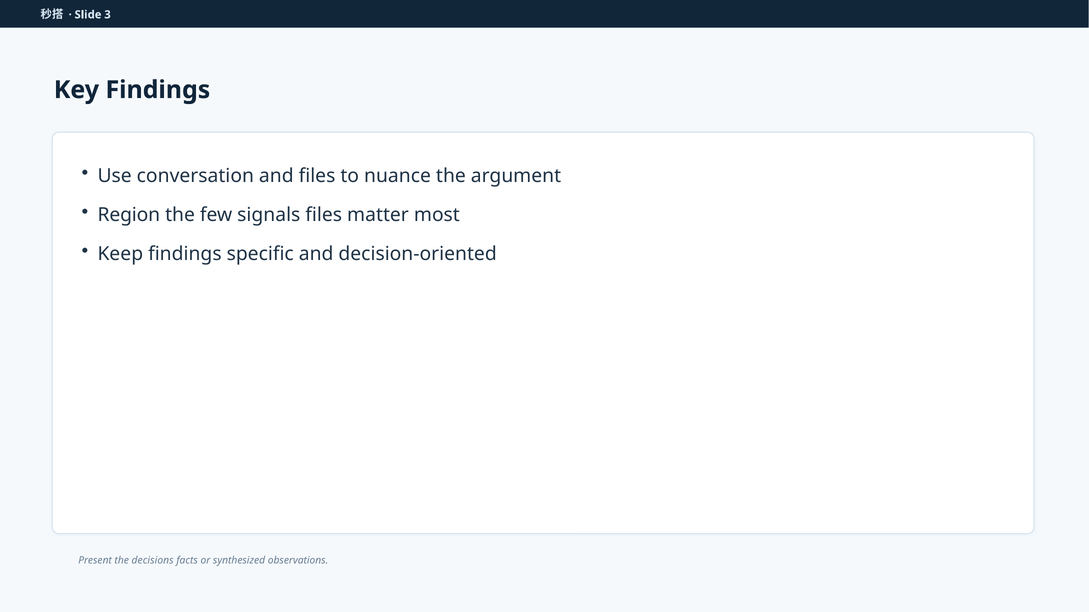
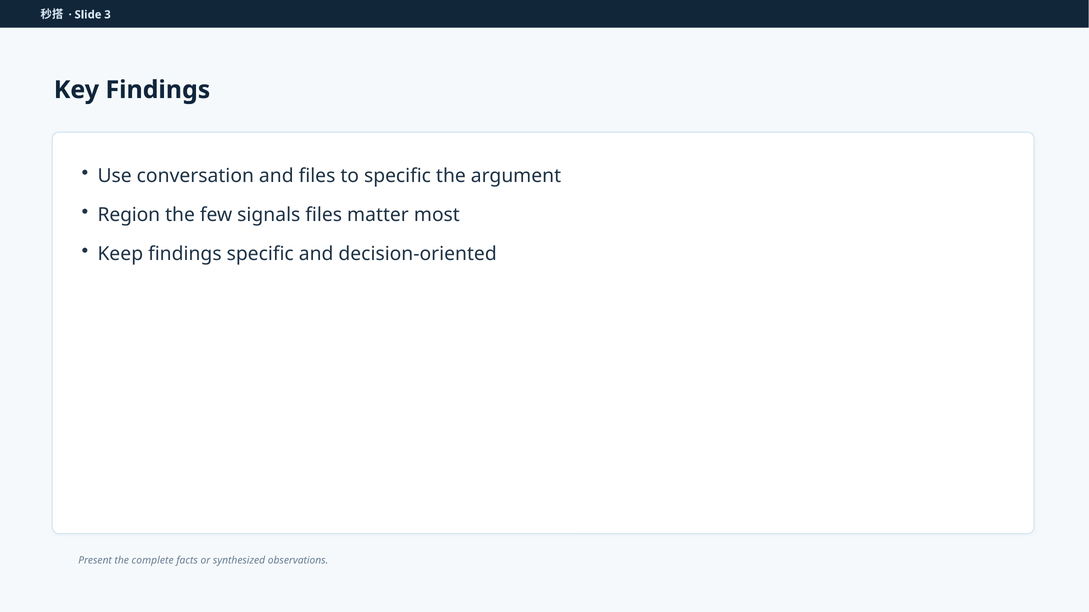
to nuance: nuance -> specific
decisions: decisions -> complete
